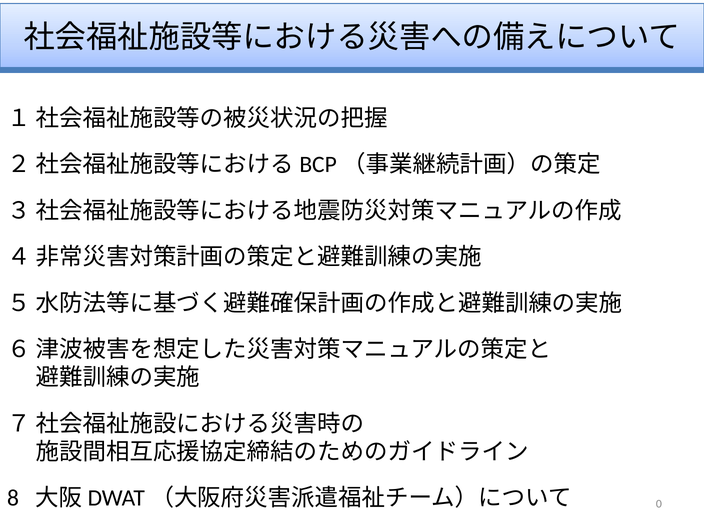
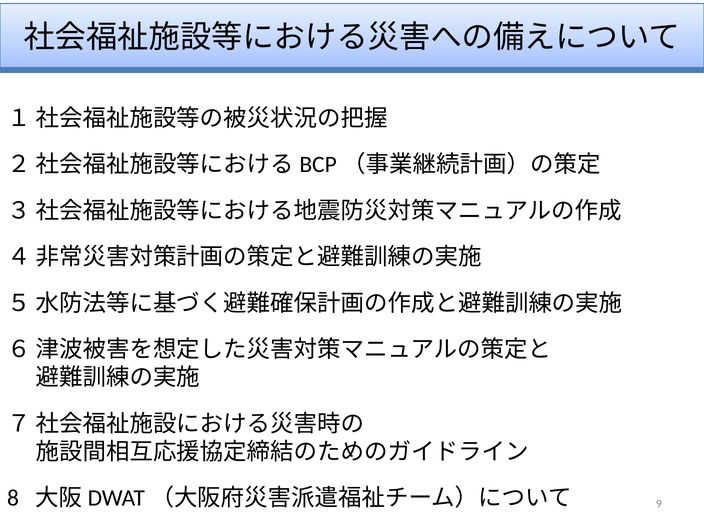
0: 0 -> 9
